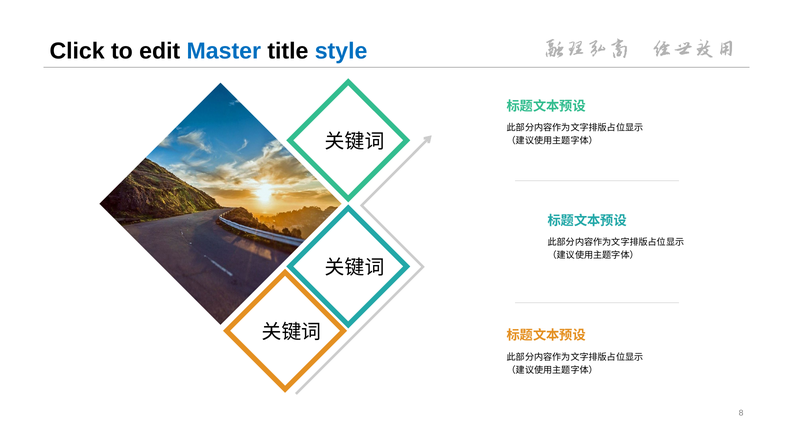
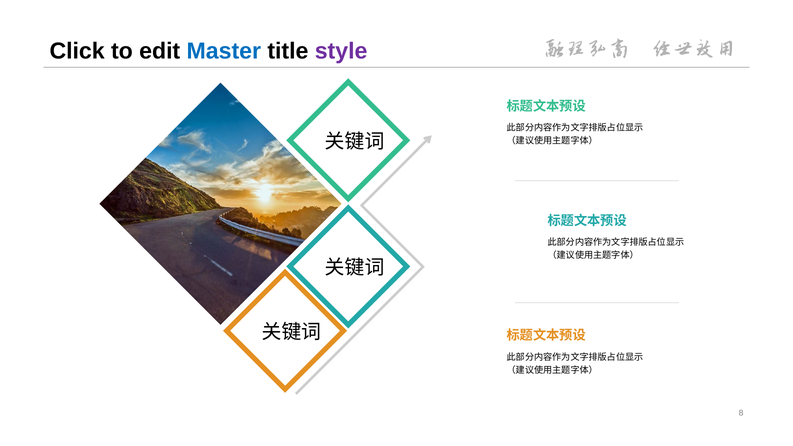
style colour: blue -> purple
